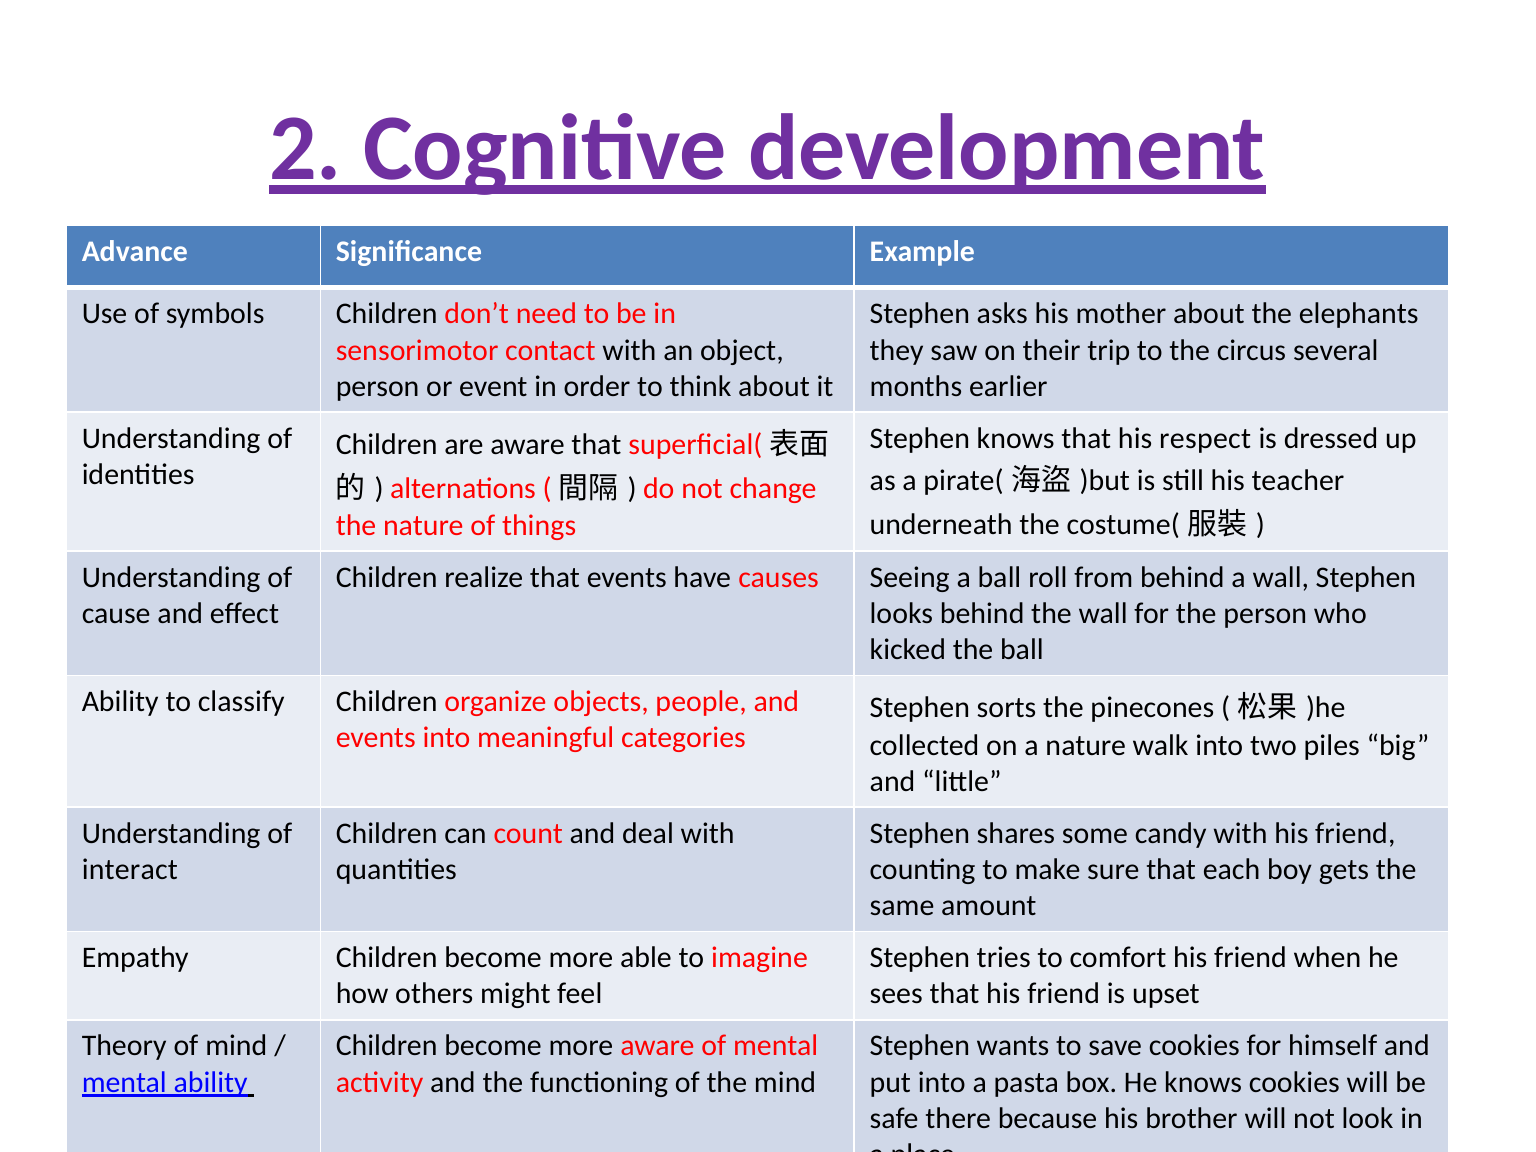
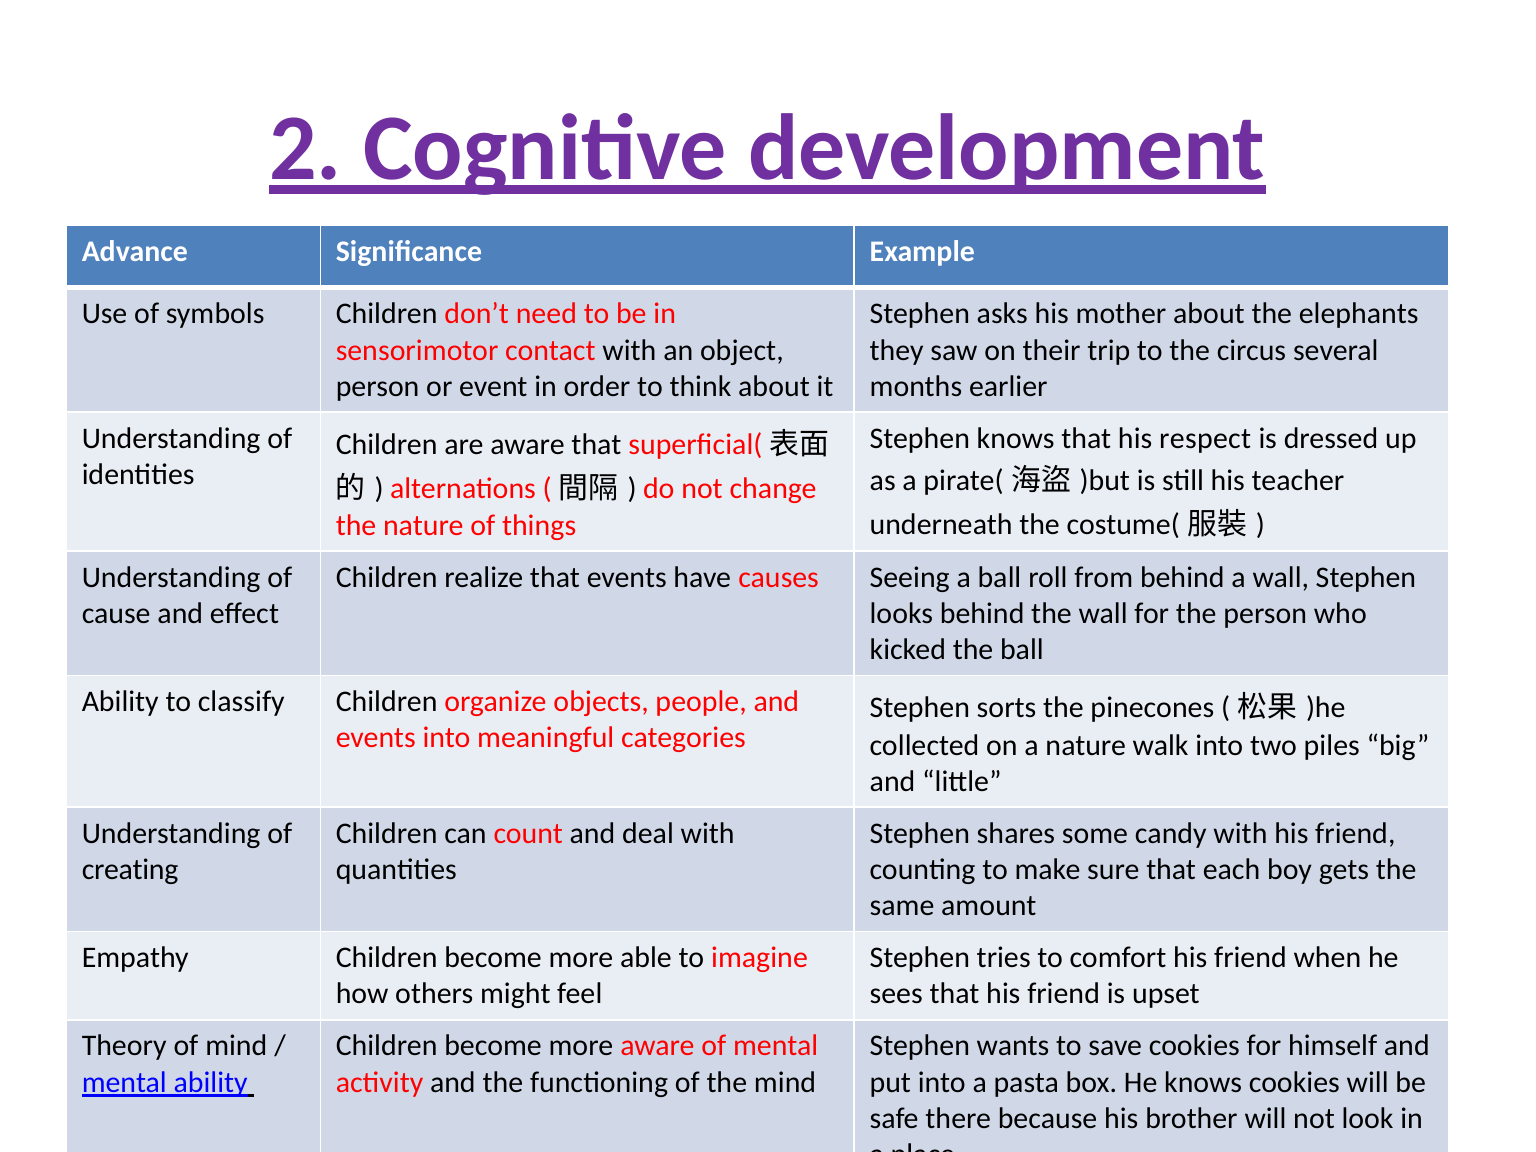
interact: interact -> creating
